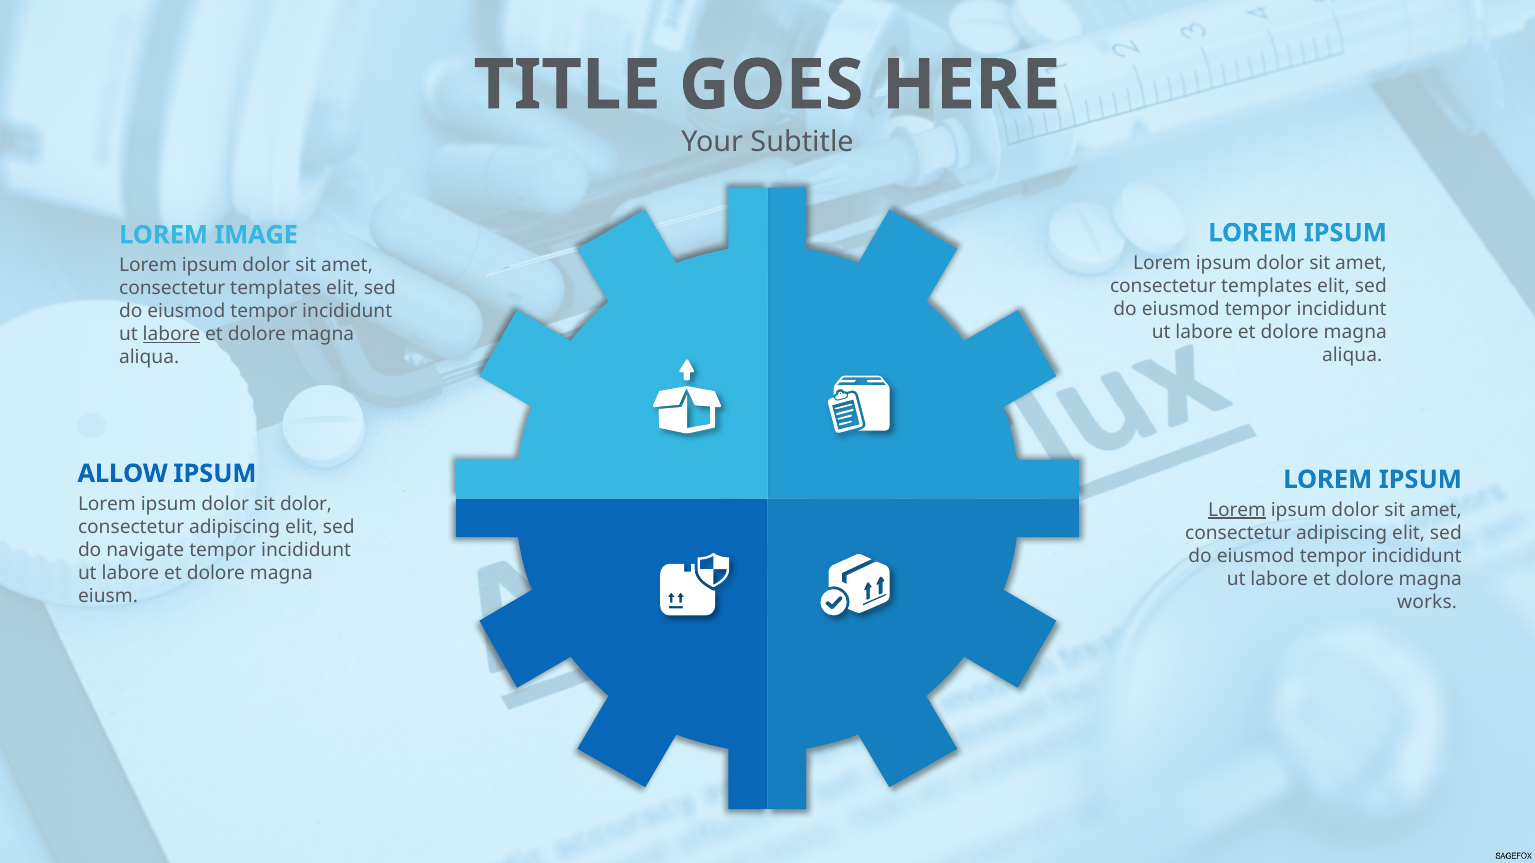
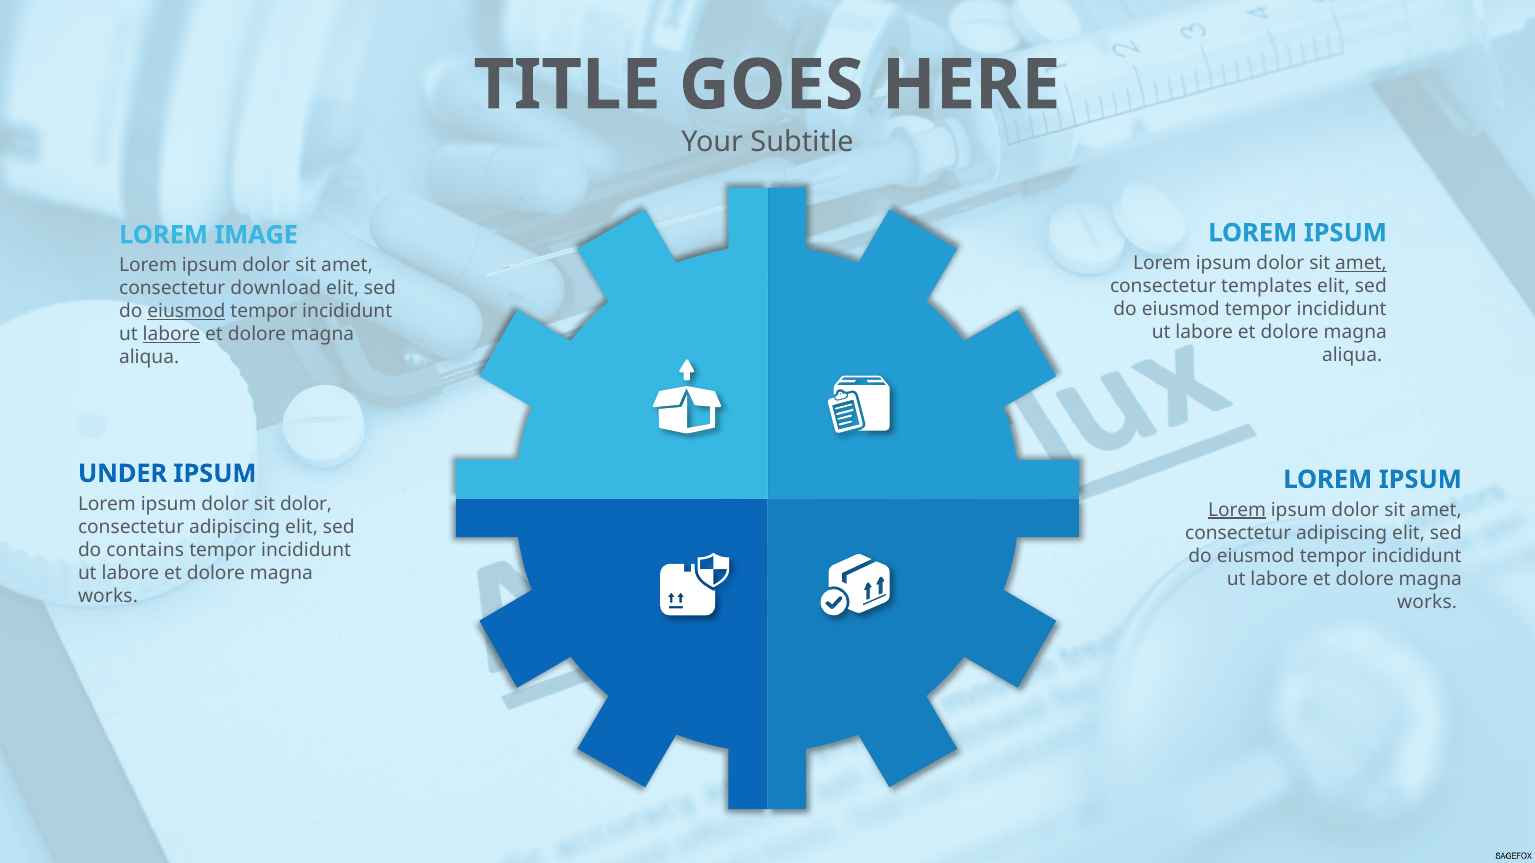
amet at (1361, 263) underline: none -> present
templates at (276, 288): templates -> download
eiusmod at (186, 311) underline: none -> present
ALLOW: ALLOW -> UNDER
navigate: navigate -> contains
eiusm at (108, 596): eiusm -> works
